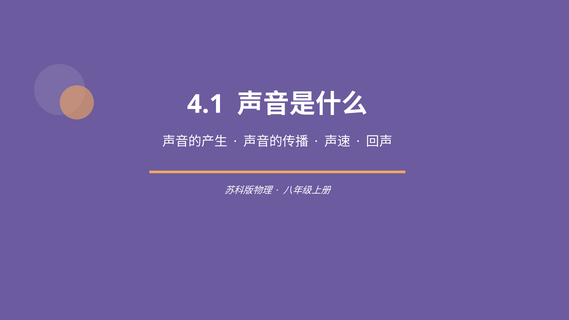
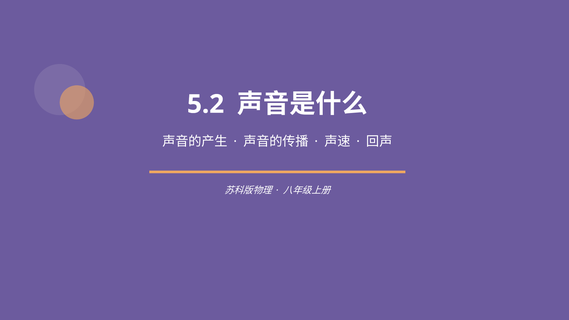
4.1: 4.1 -> 5.2
